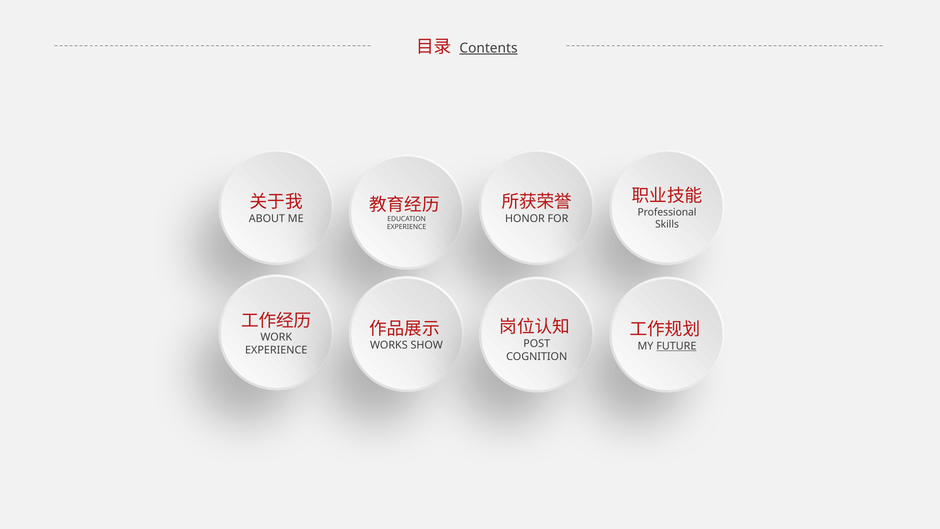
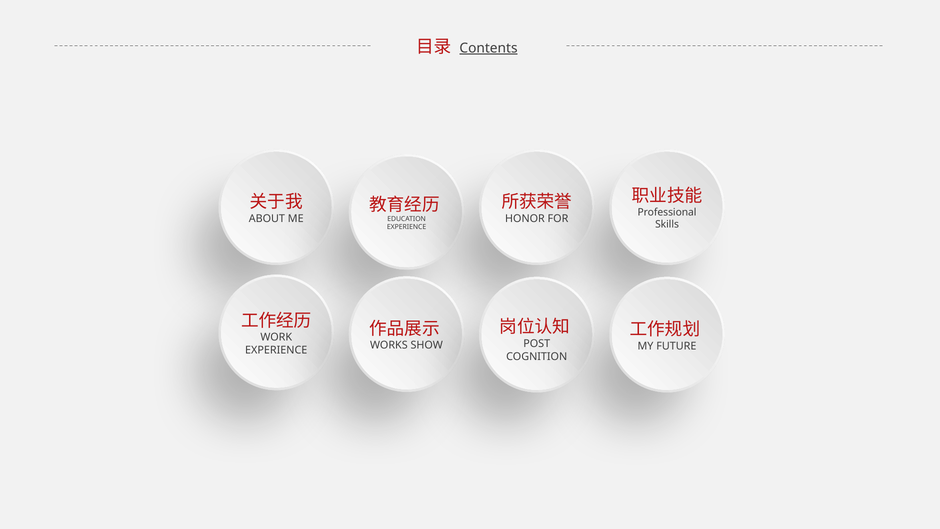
FUTURE underline: present -> none
